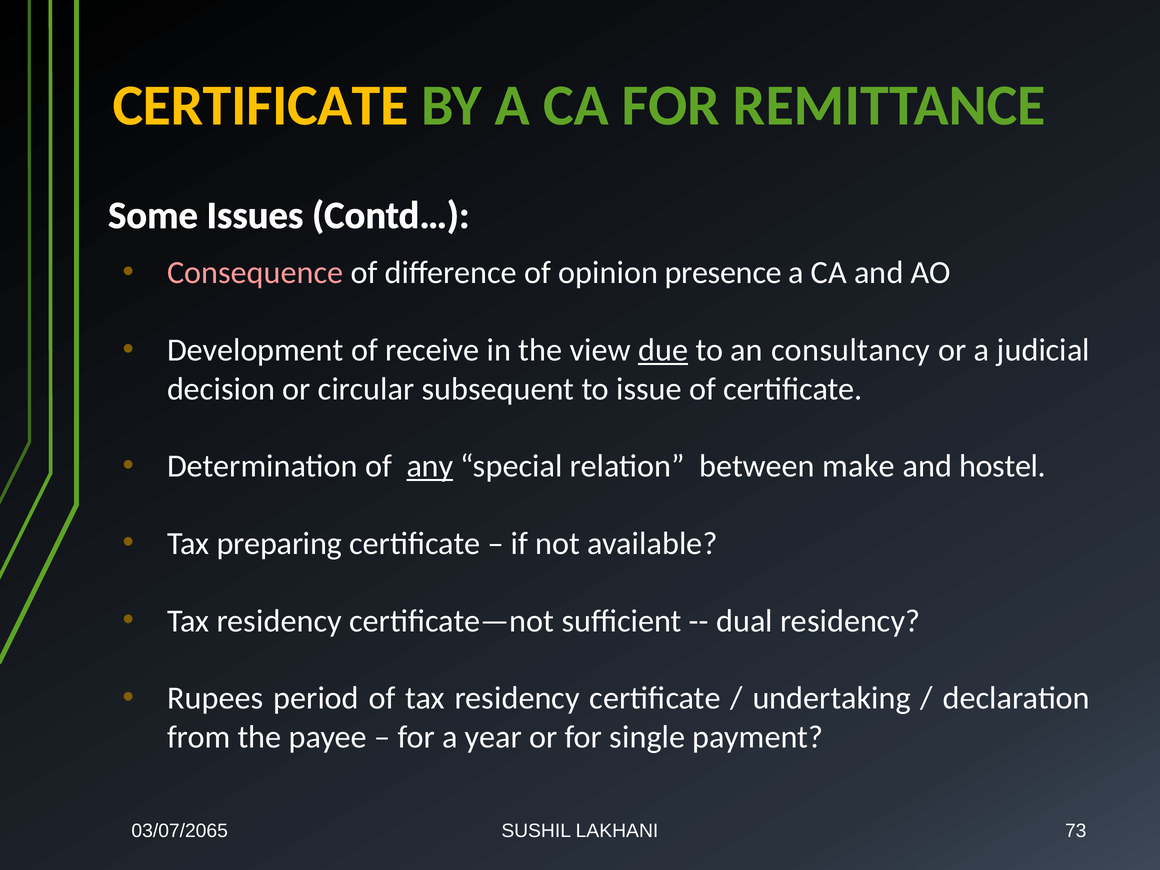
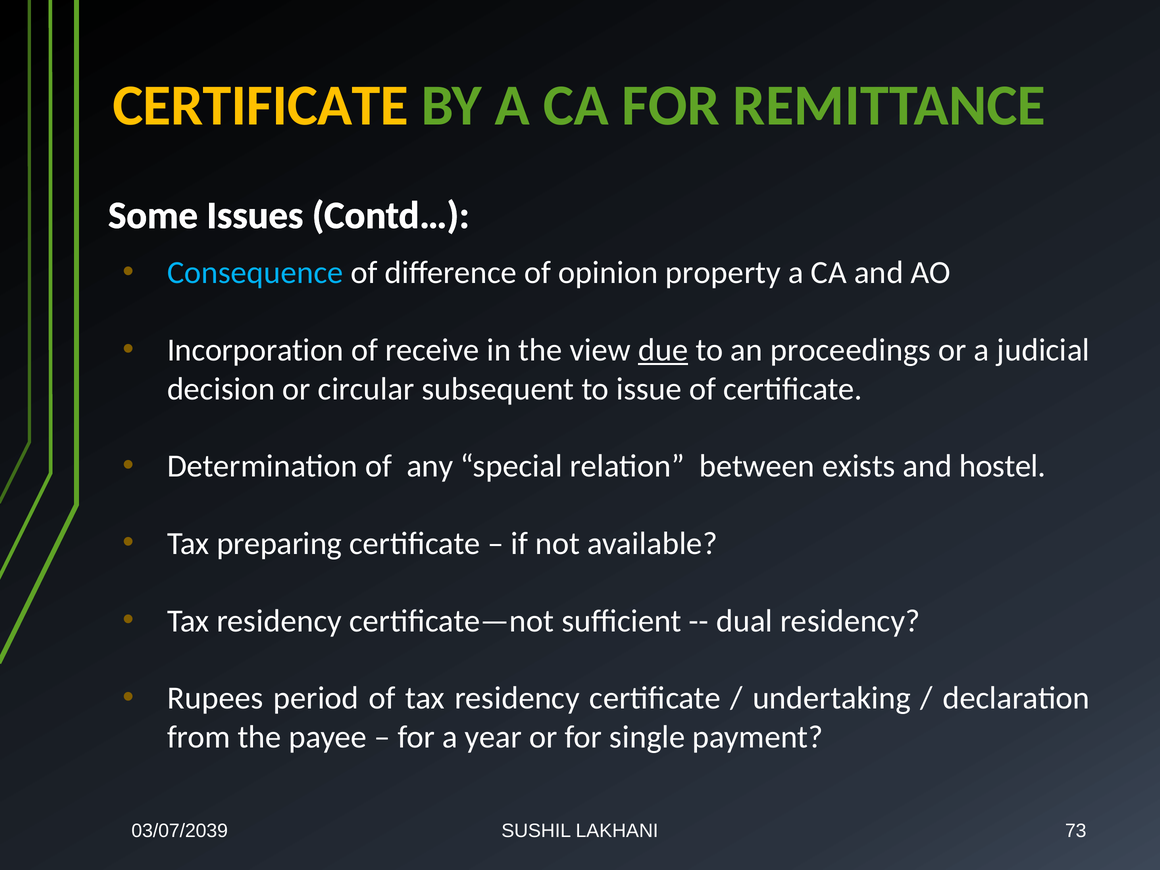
Consequence colour: pink -> light blue
presence: presence -> property
Development: Development -> Incorporation
consultancy: consultancy -> proceedings
any underline: present -> none
make: make -> exists
03/07/2065: 03/07/2065 -> 03/07/2039
